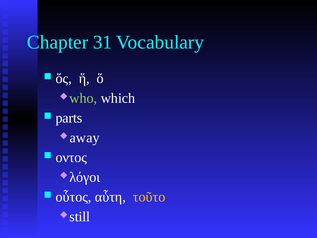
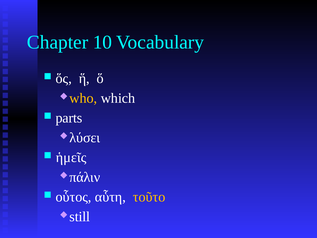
31: 31 -> 10
who colour: light green -> yellow
away: away -> λύσει
οντος: οντος -> ἡμεῖς
λόγοι: λόγοι -> πάλιν
